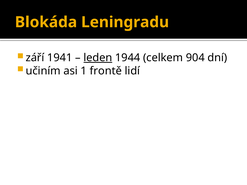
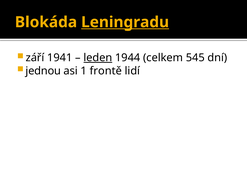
Leningradu underline: none -> present
904: 904 -> 545
učiním: učiním -> jednou
